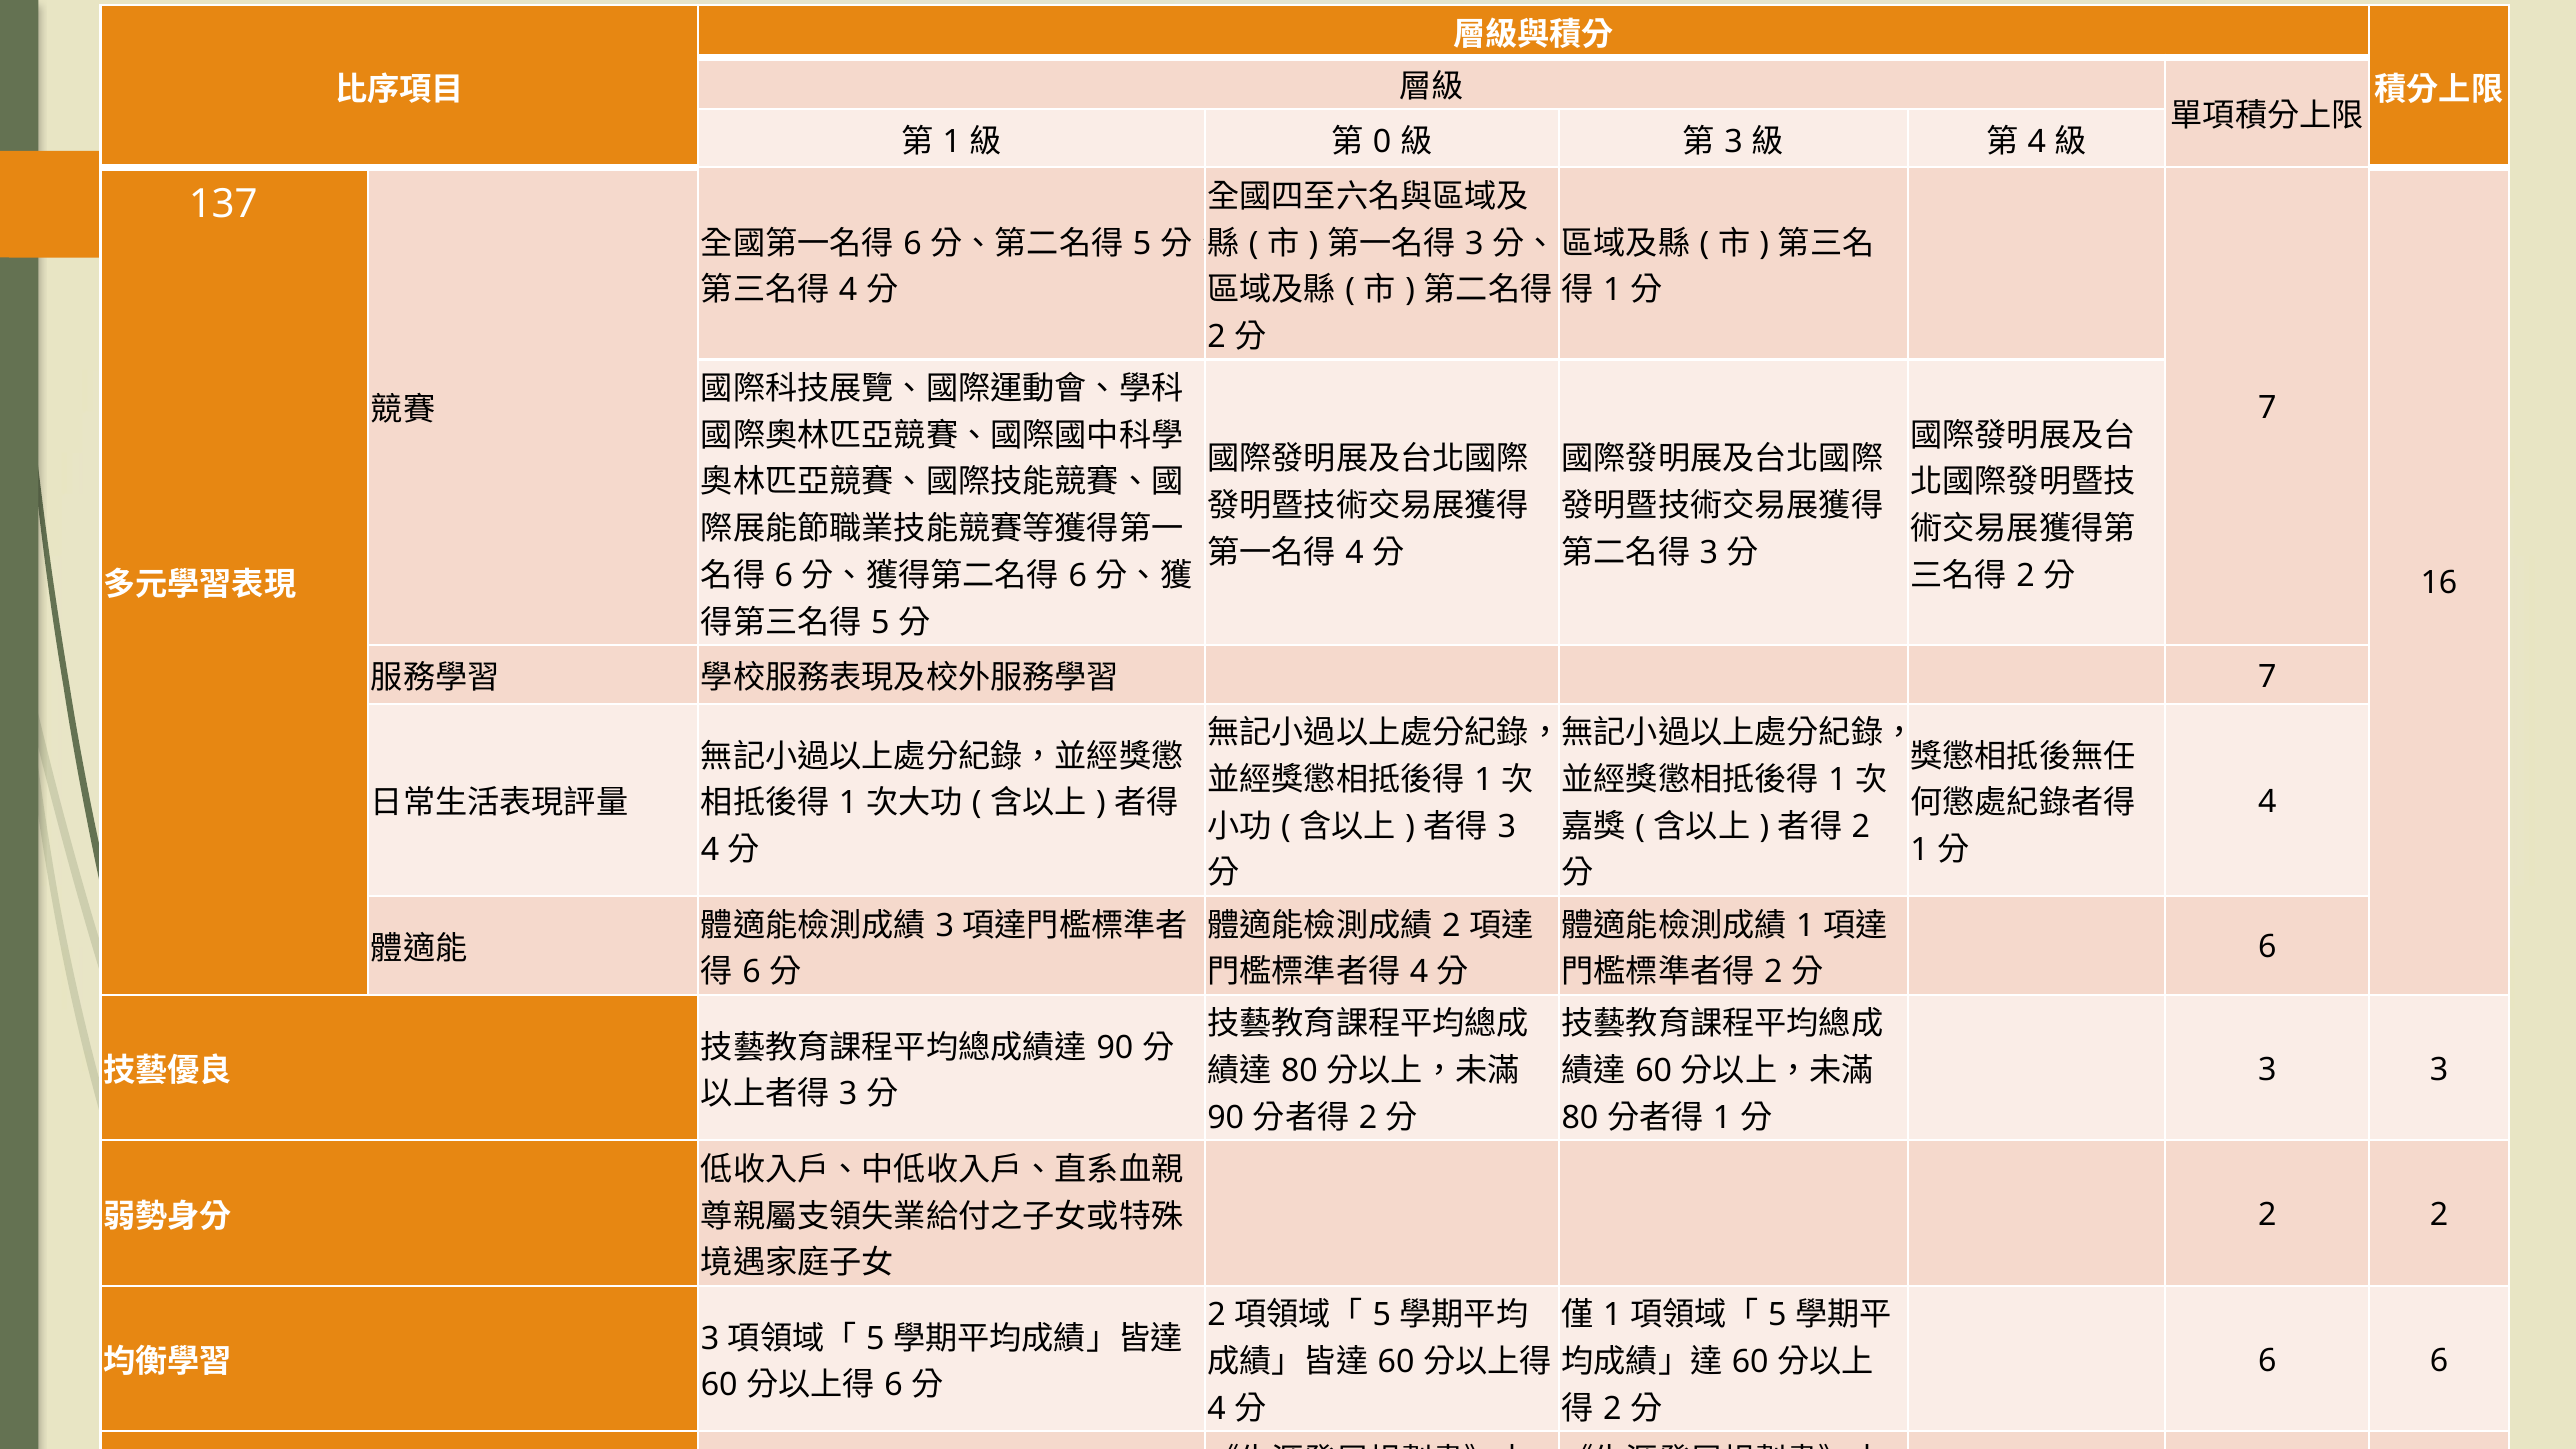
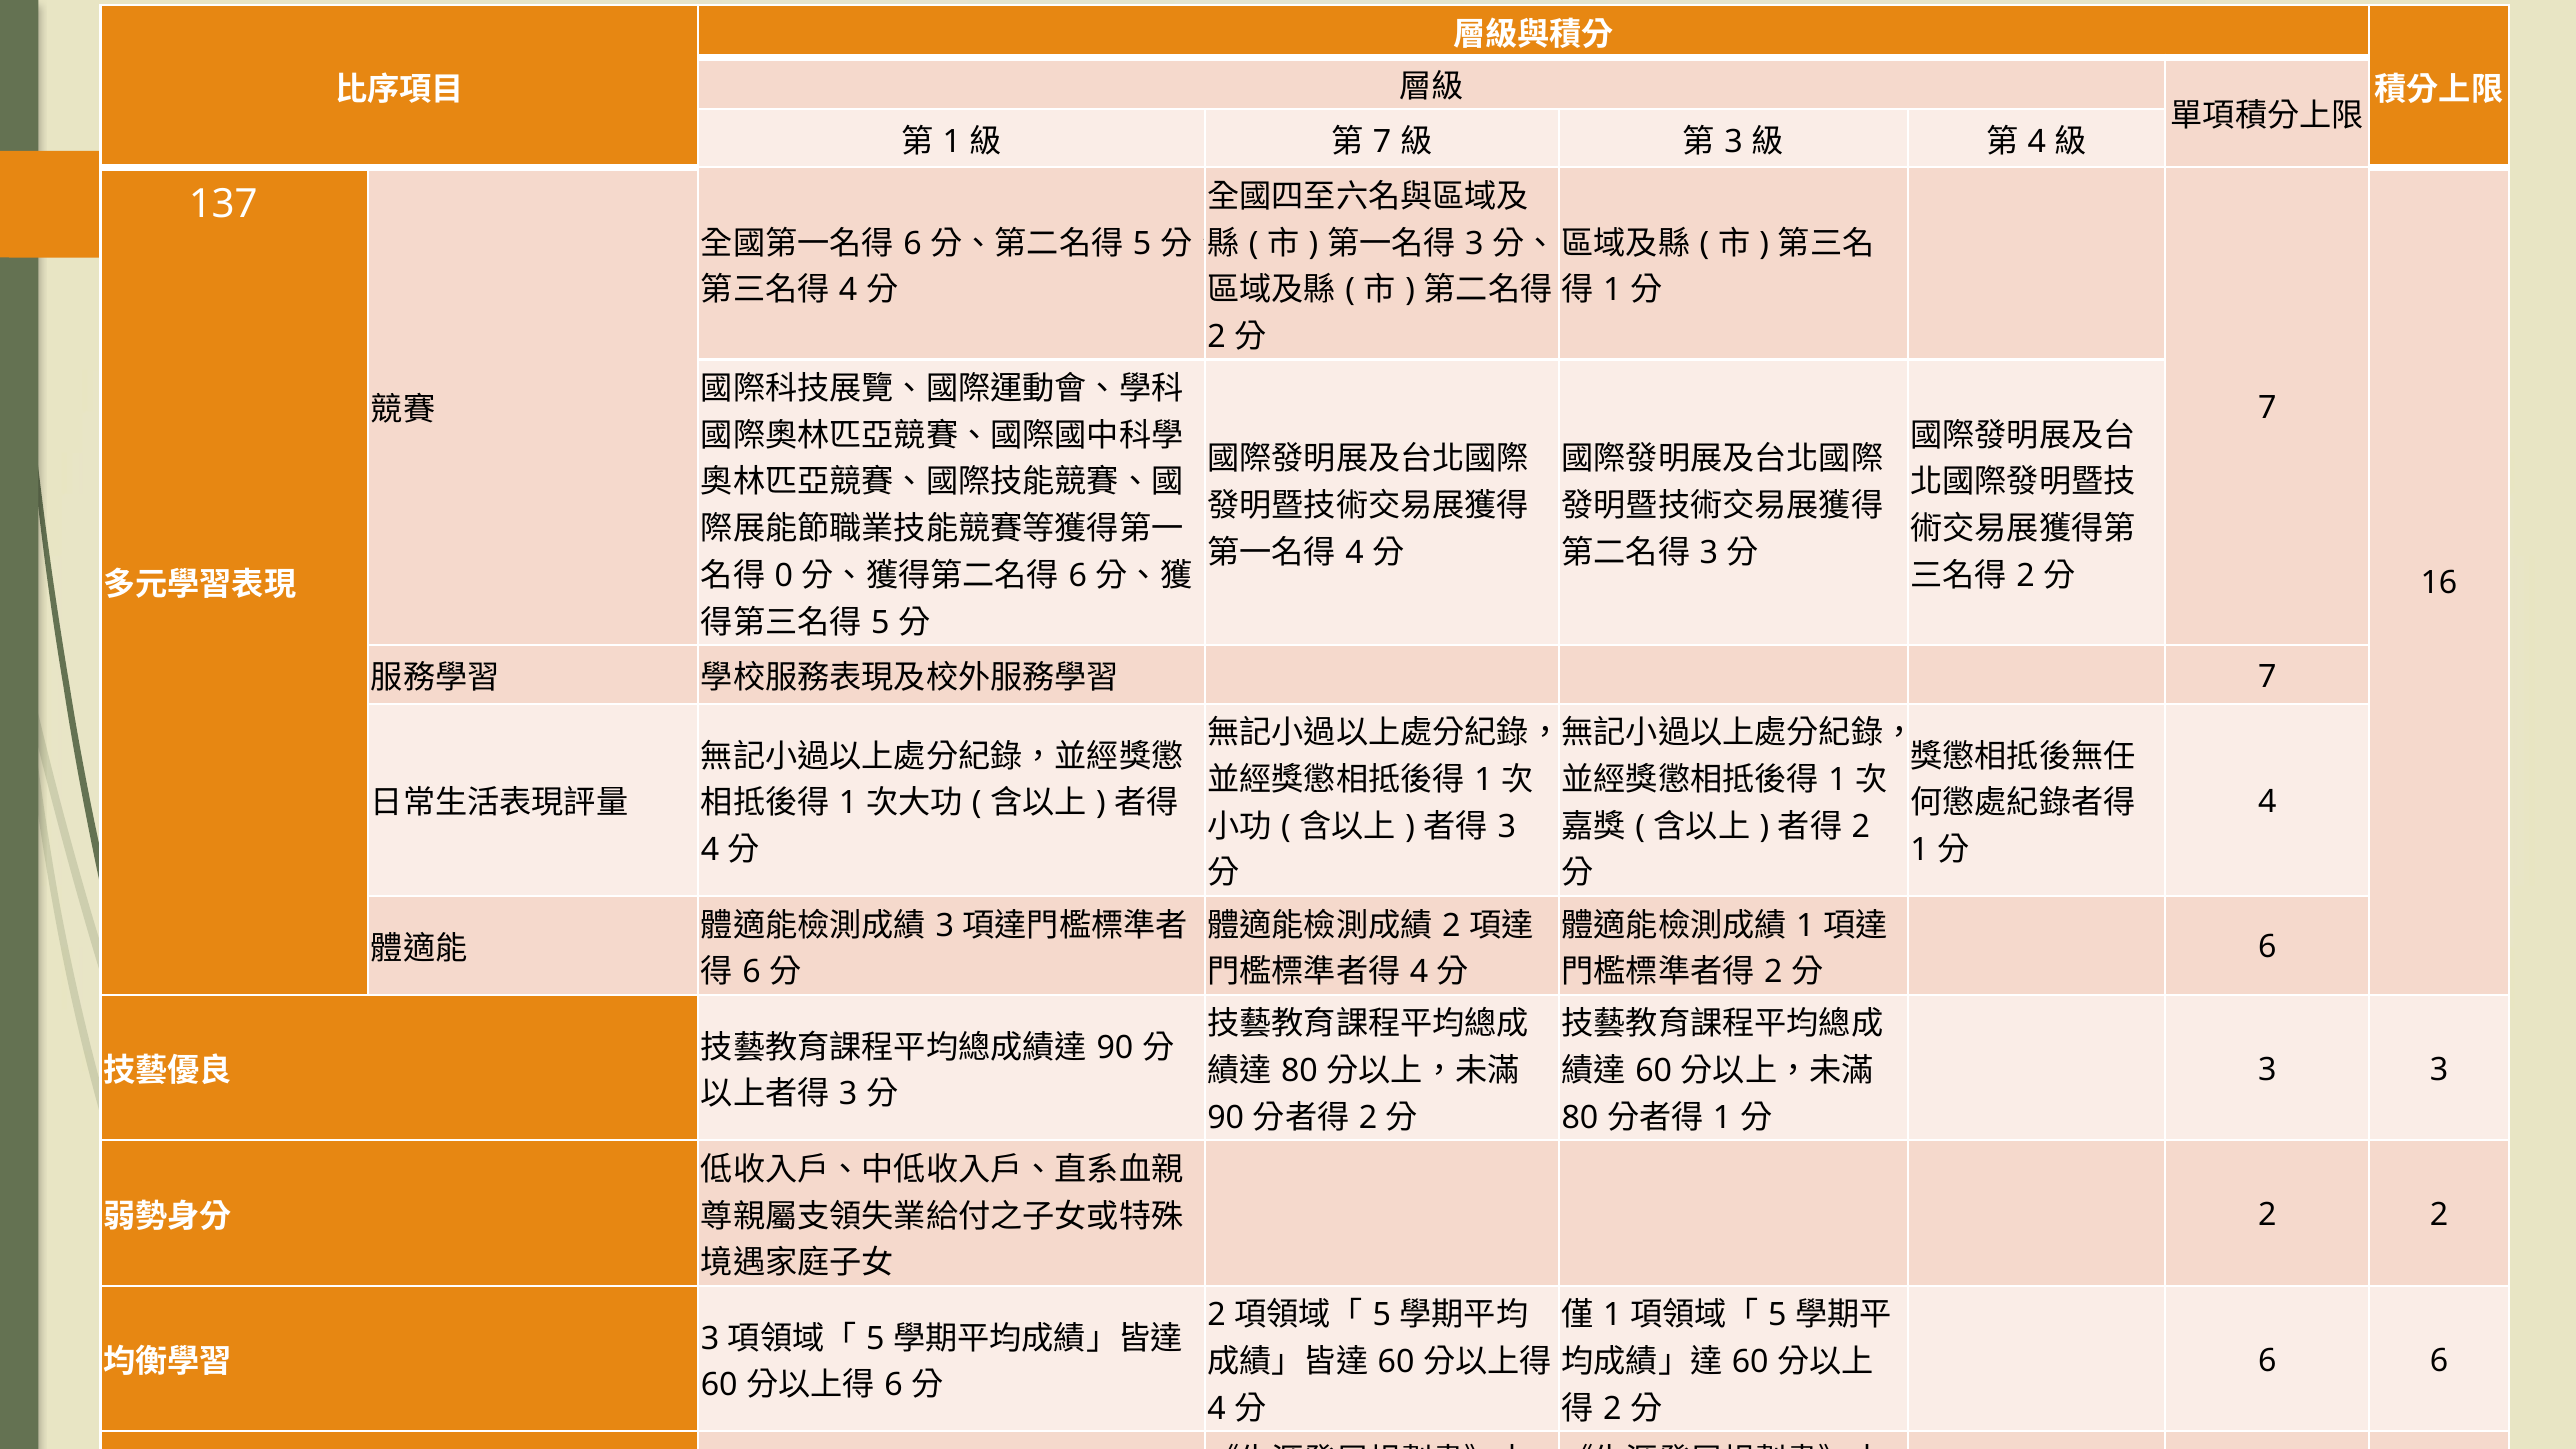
0 at (1382, 142): 0 -> 7
6 at (784, 576): 6 -> 0
